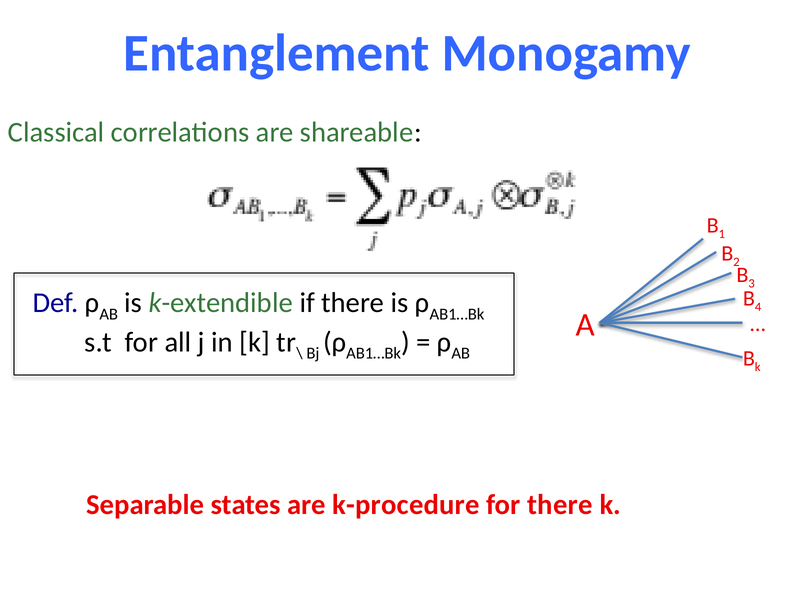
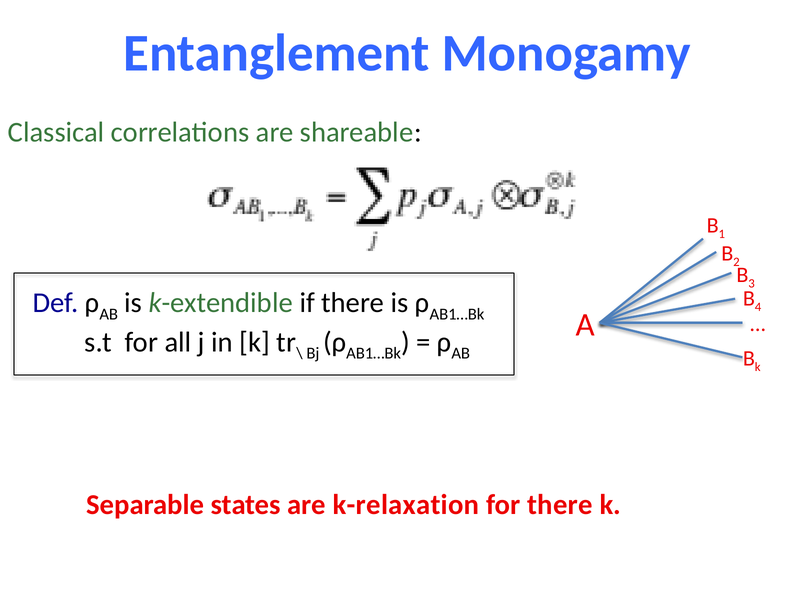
k-procedure: k-procedure -> k-relaxation
